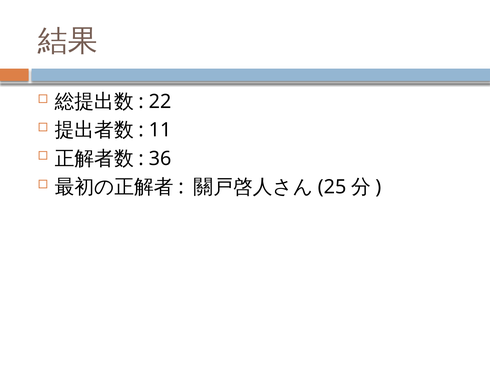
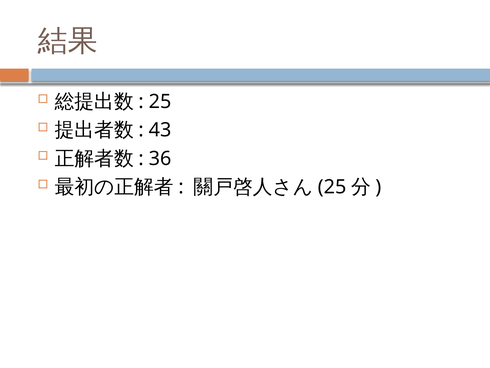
22 at (160, 101): 22 -> 25
11: 11 -> 43
